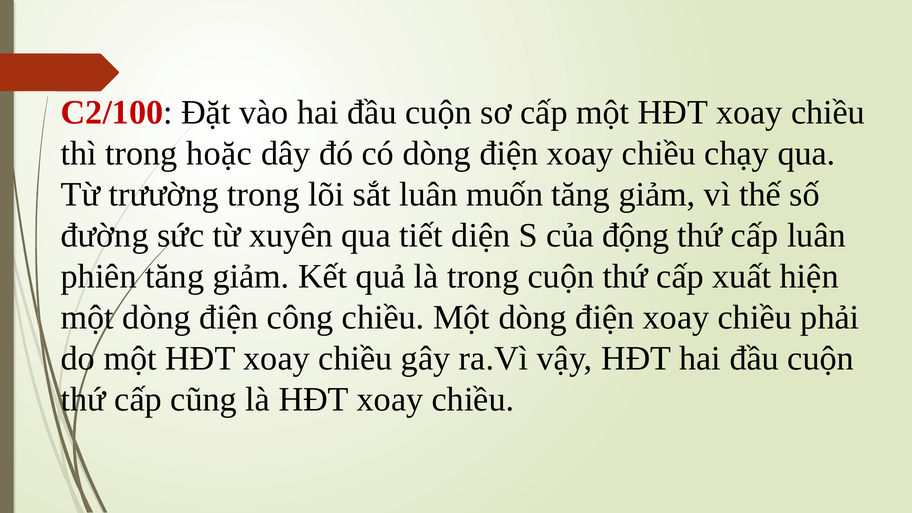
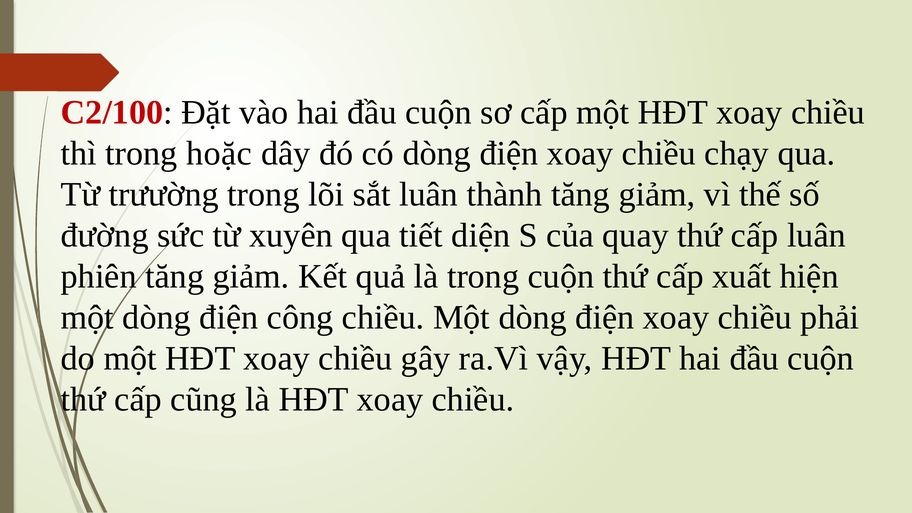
muốn: muốn -> thành
động: động -> quay
